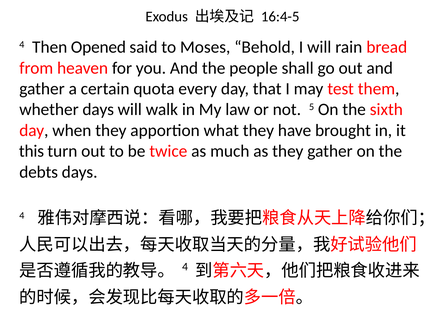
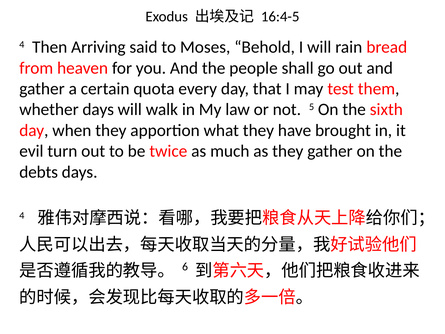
Opened: Opened -> Arriving
this: this -> evil
4 at (185, 267): 4 -> 6
